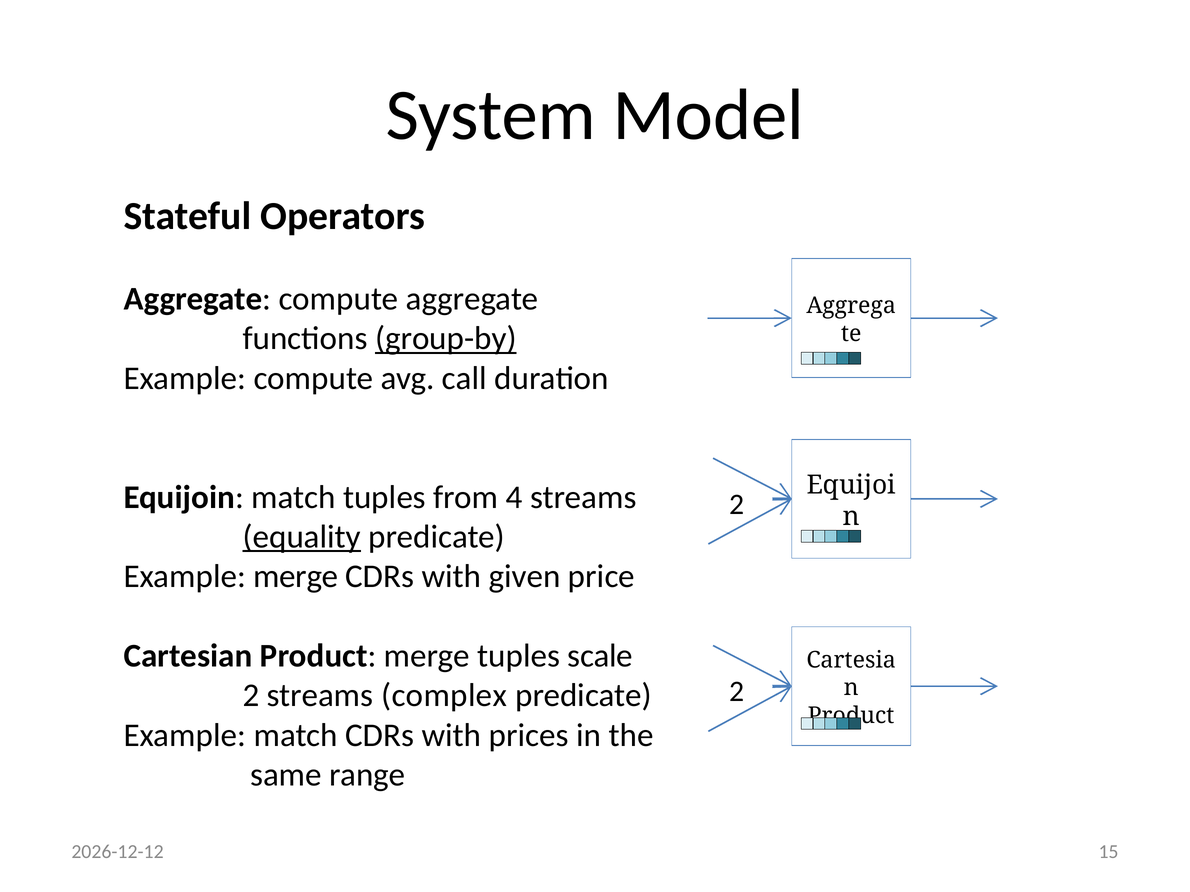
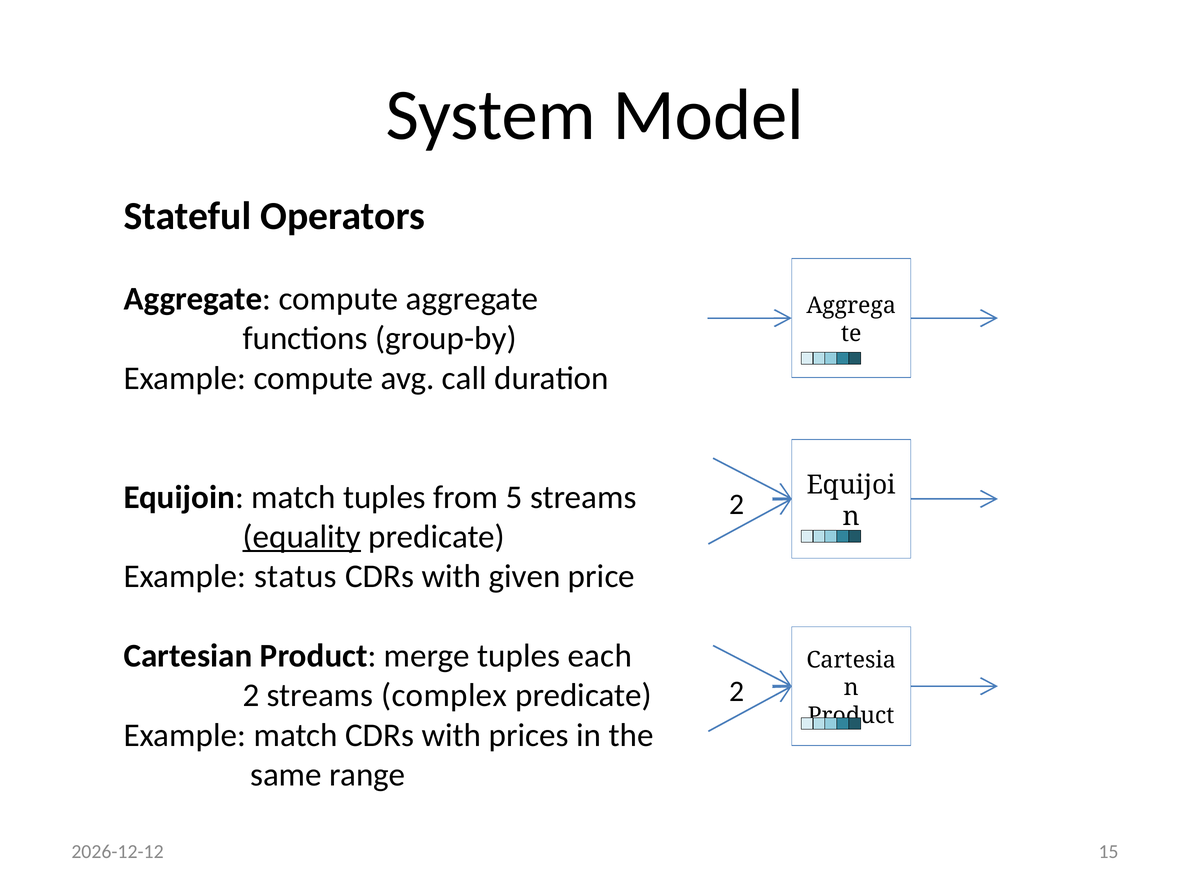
group-by underline: present -> none
4: 4 -> 5
Example merge: merge -> status
scale: scale -> each
